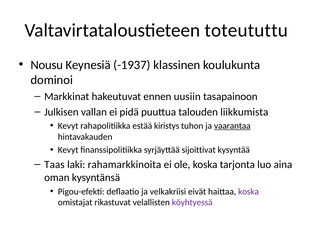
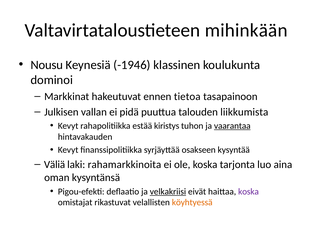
toteututtu: toteututtu -> mihinkään
-1937: -1937 -> -1946
uusiin: uusiin -> tietoa
sijoittivat: sijoittivat -> osakseen
Taas: Taas -> Väliä
velkakriisi underline: none -> present
köyhtyessä colour: purple -> orange
